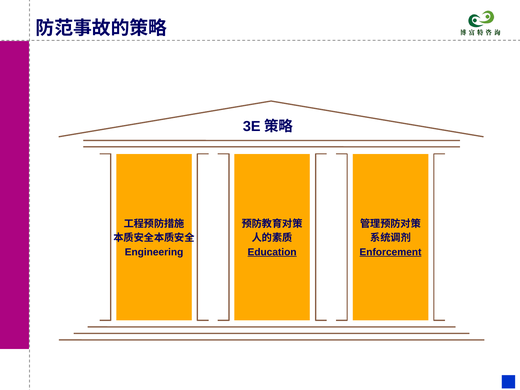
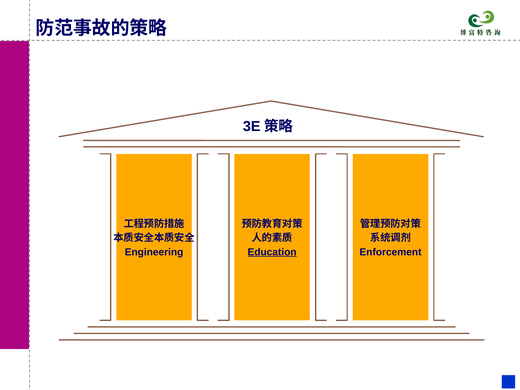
Enforcement underline: present -> none
